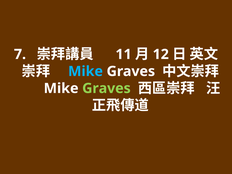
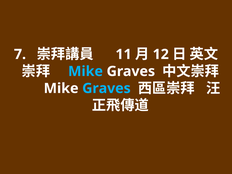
Graves at (106, 88) colour: light green -> light blue
